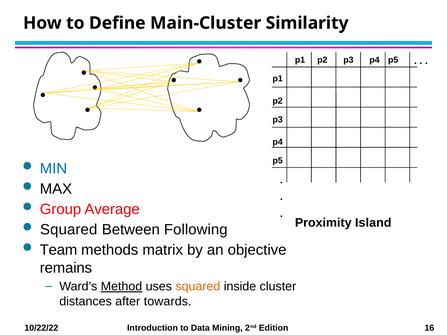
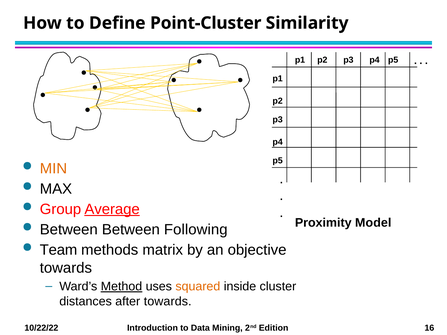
Main-Cluster: Main-Cluster -> Point-Cluster
MIN colour: blue -> orange
Average underline: none -> present
Island: Island -> Model
Squared at (69, 230): Squared -> Between
remains at (66, 268): remains -> towards
